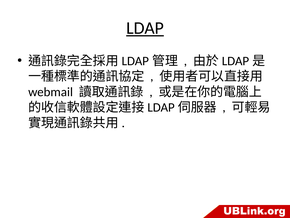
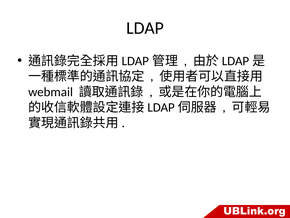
LDAP underline: present -> none
